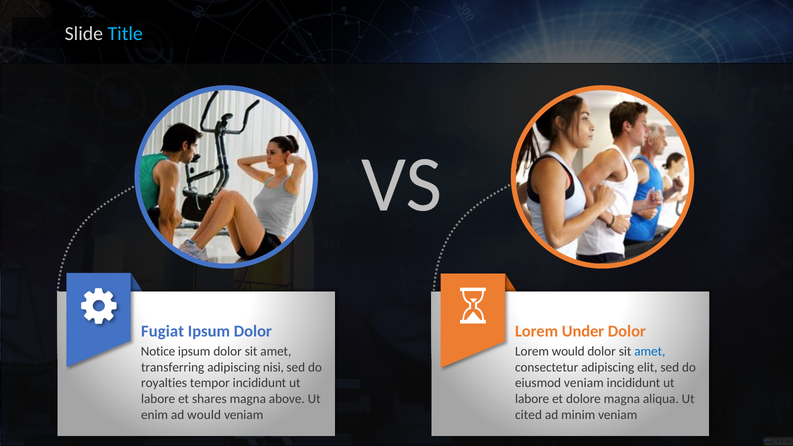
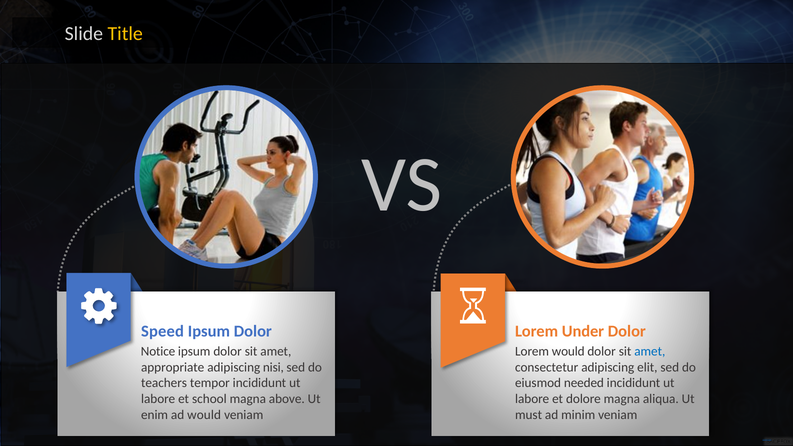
Title colour: light blue -> yellow
Fugiat: Fugiat -> Speed
transferring: transferring -> appropriate
royalties: royalties -> teachers
eiusmod veniam: veniam -> needed
shares: shares -> school
cited: cited -> must
